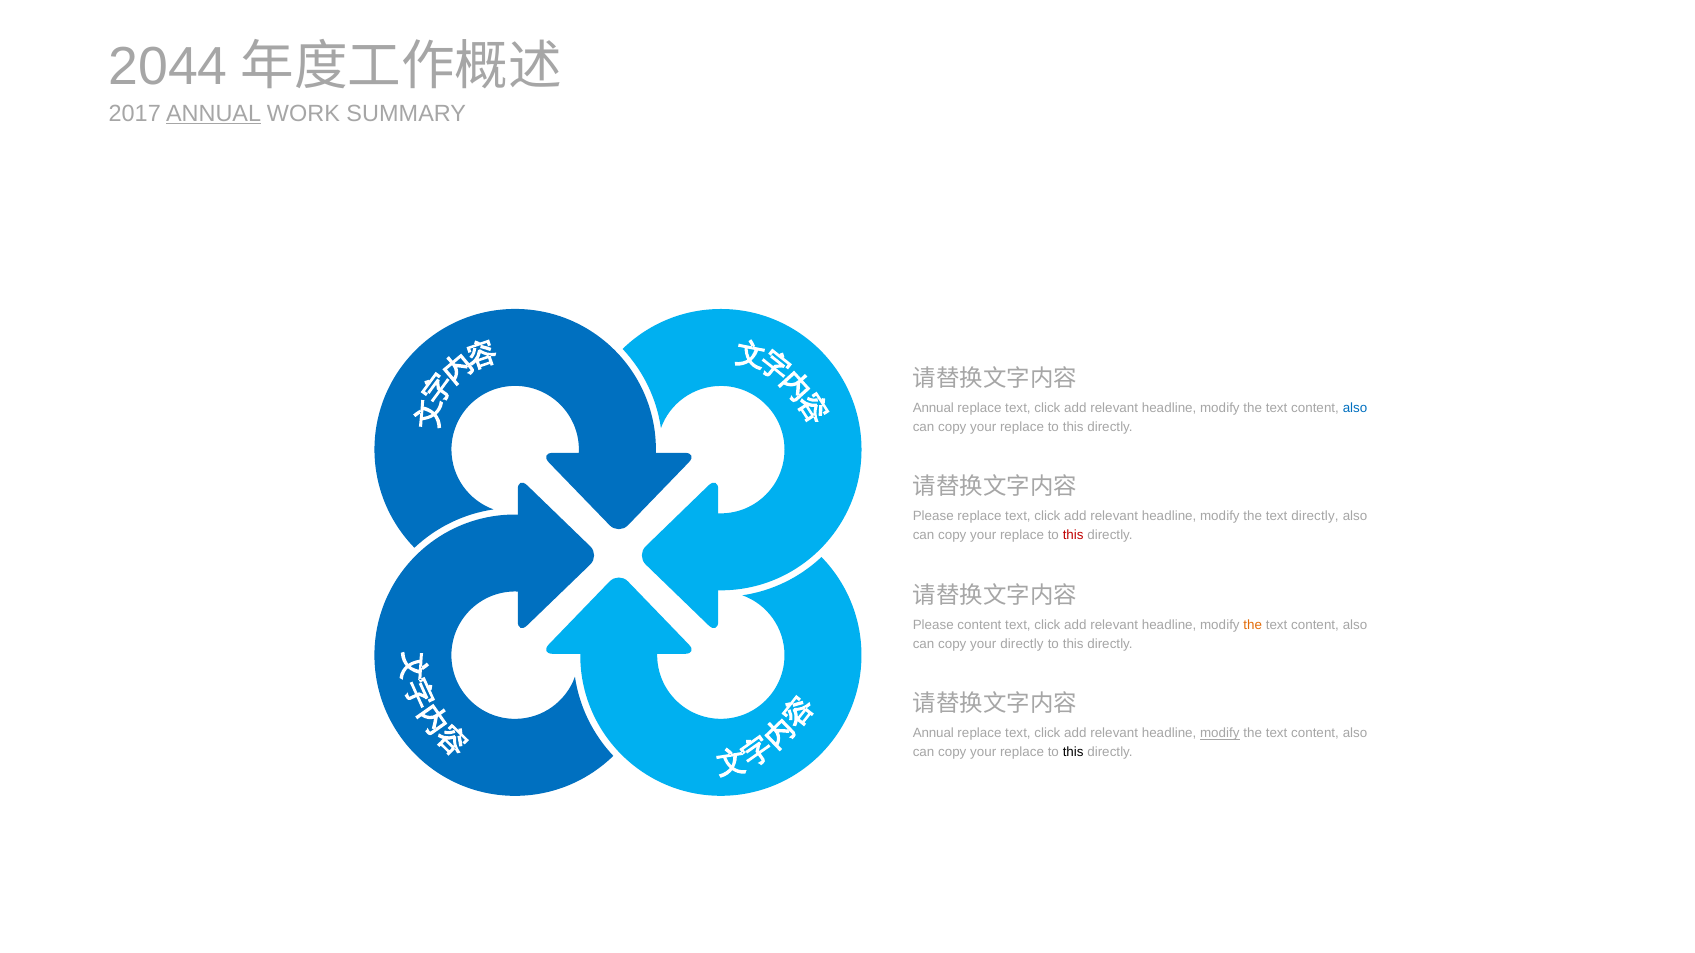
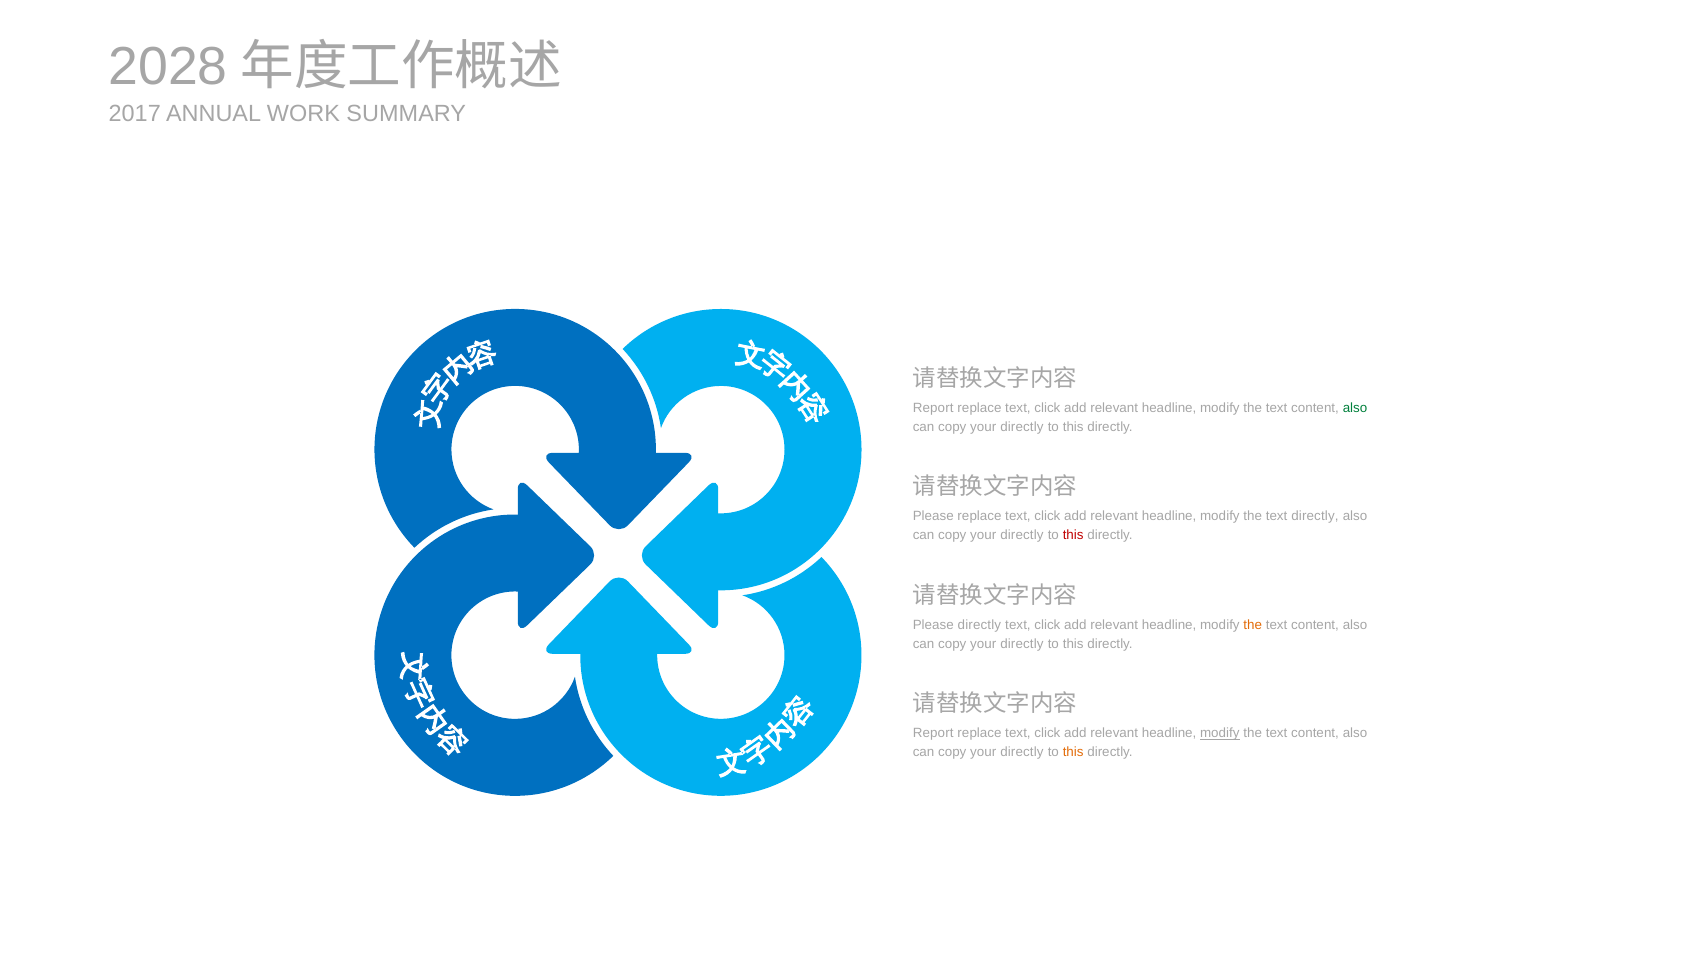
2044: 2044 -> 2028
ANNUAL at (214, 114) underline: present -> none
Annual at (933, 408): Annual -> Report
also at (1355, 408) colour: blue -> green
replace at (1022, 427): replace -> directly
replace at (1022, 536): replace -> directly
Please content: content -> directly
Annual at (933, 734): Annual -> Report
replace at (1022, 753): replace -> directly
this at (1073, 753) colour: black -> orange
